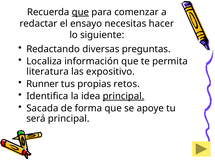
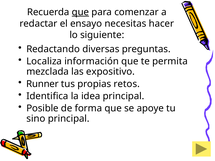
literatura: literatura -> mezclada
principal at (123, 96) underline: present -> none
Sacada: Sacada -> Posible
será: será -> sino
